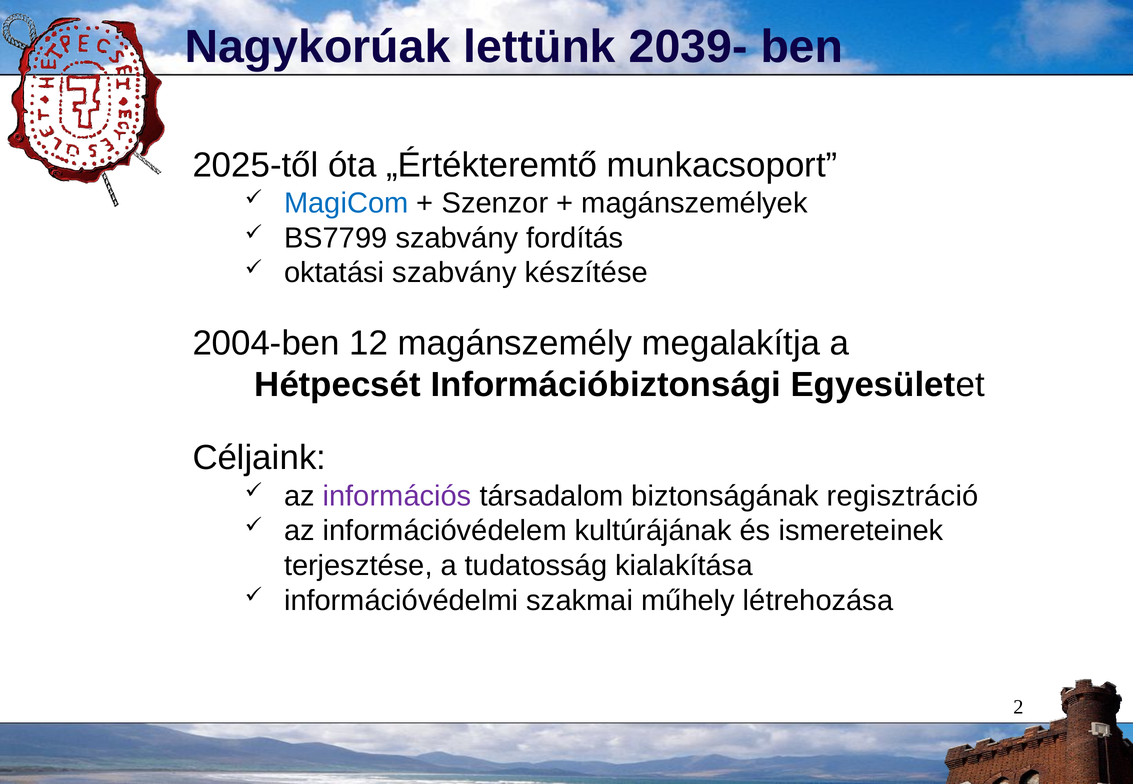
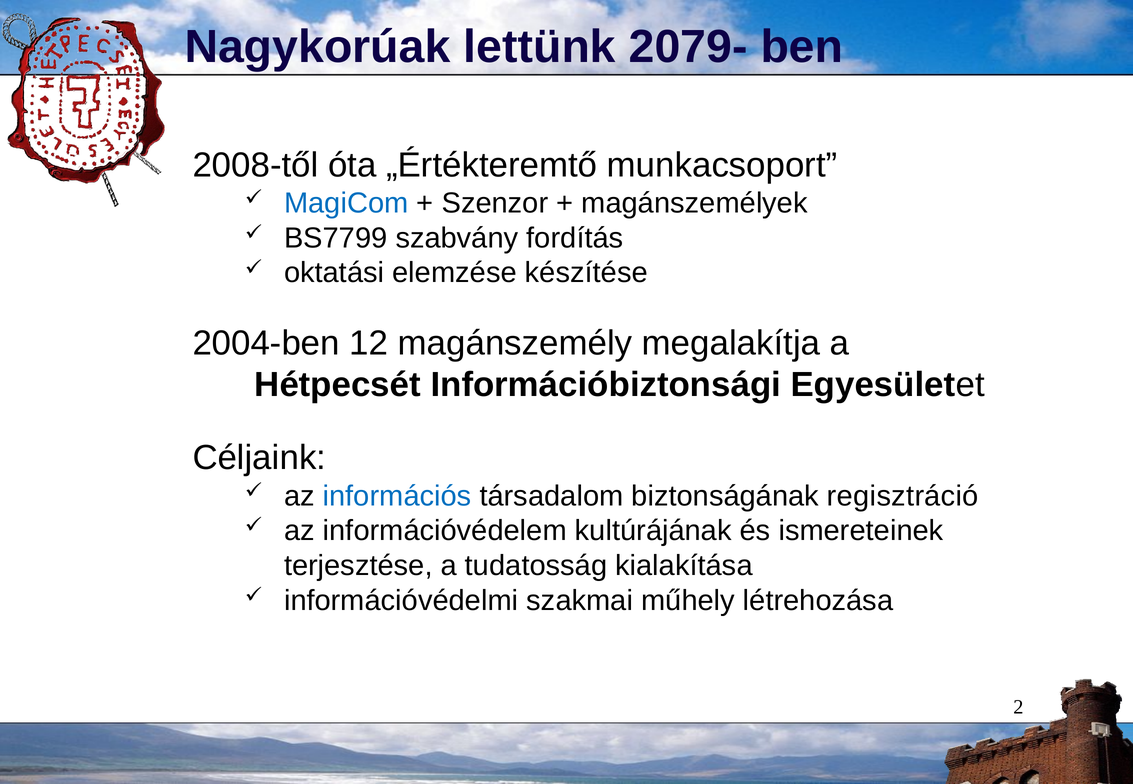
2039-: 2039- -> 2079-
2025-től: 2025-től -> 2008-től
oktatási szabvány: szabvány -> elemzése
információs colour: purple -> blue
